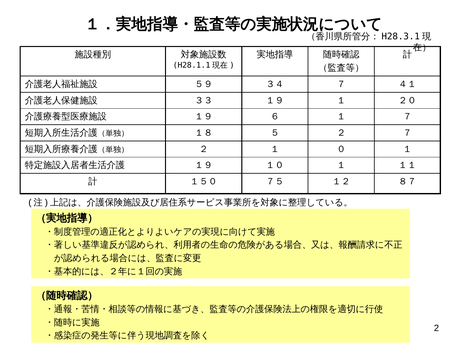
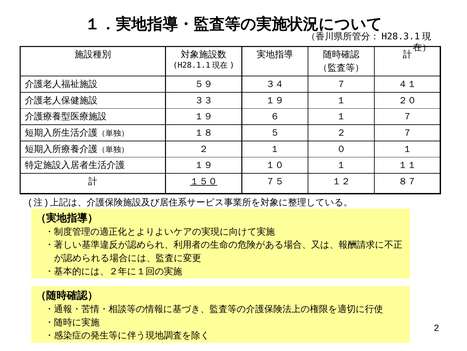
１５０ underline: none -> present
